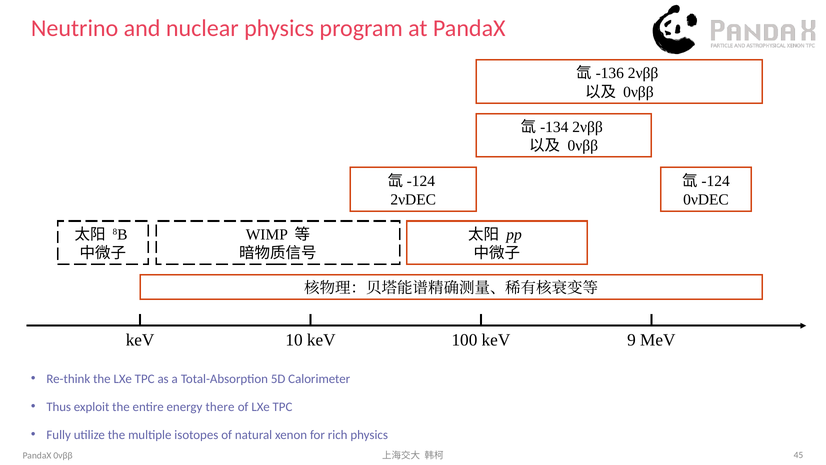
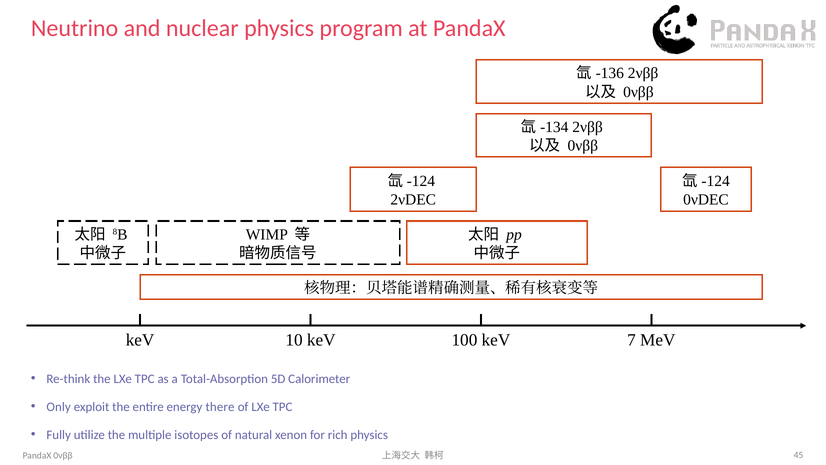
9: 9 -> 7
Thus: Thus -> Only
